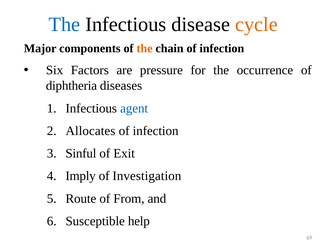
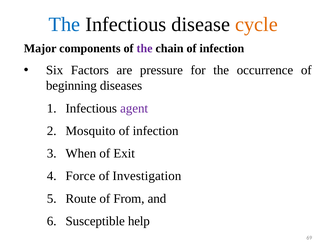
the at (145, 48) colour: orange -> purple
diphtheria: diphtheria -> beginning
agent colour: blue -> purple
Allocates: Allocates -> Mosquito
Sinful: Sinful -> When
Imply: Imply -> Force
